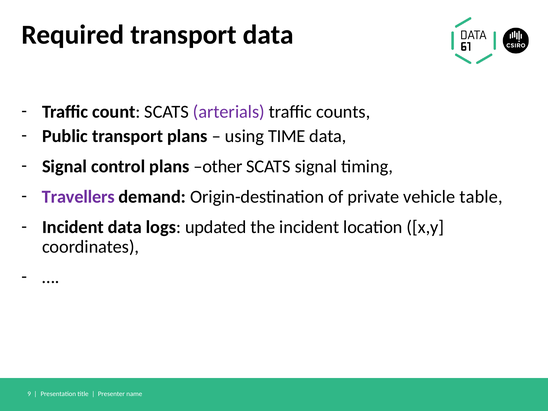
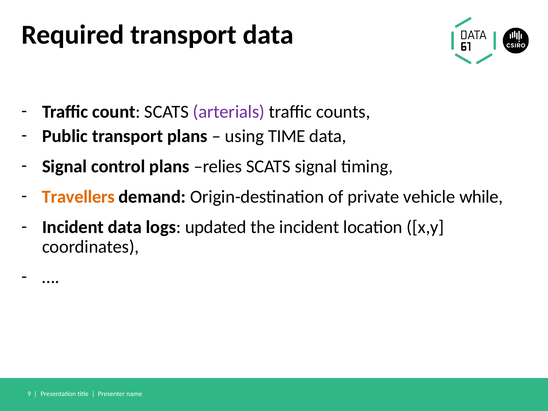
other: other -> relies
Travellers colour: purple -> orange
table: table -> while
